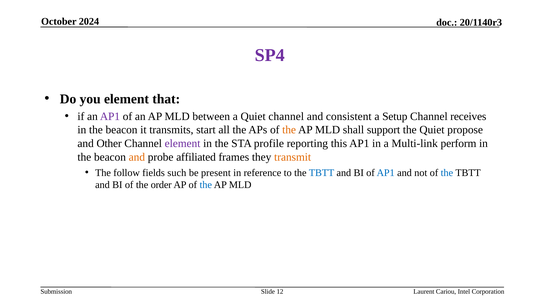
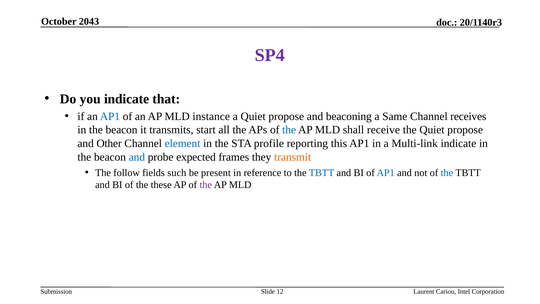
2024: 2024 -> 2043
you element: element -> indicate
AP1 at (110, 116) colour: purple -> blue
between: between -> instance
a Quiet channel: channel -> propose
consistent: consistent -> beaconing
Setup: Setup -> Same
the at (289, 130) colour: orange -> blue
support: support -> receive
element at (183, 143) colour: purple -> blue
Multi-link perform: perform -> indicate
and at (137, 157) colour: orange -> blue
affiliated: affiliated -> expected
order: order -> these
the at (206, 185) colour: blue -> purple
